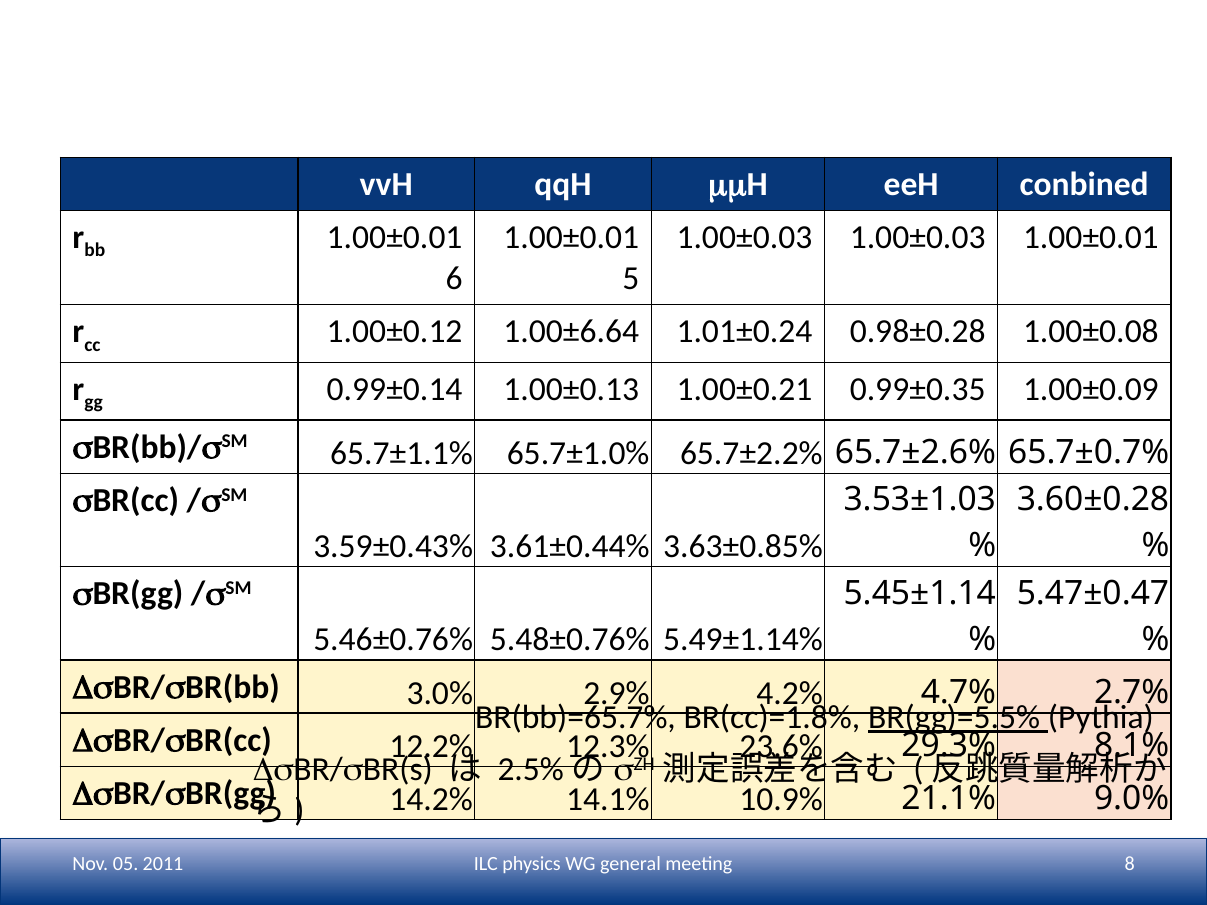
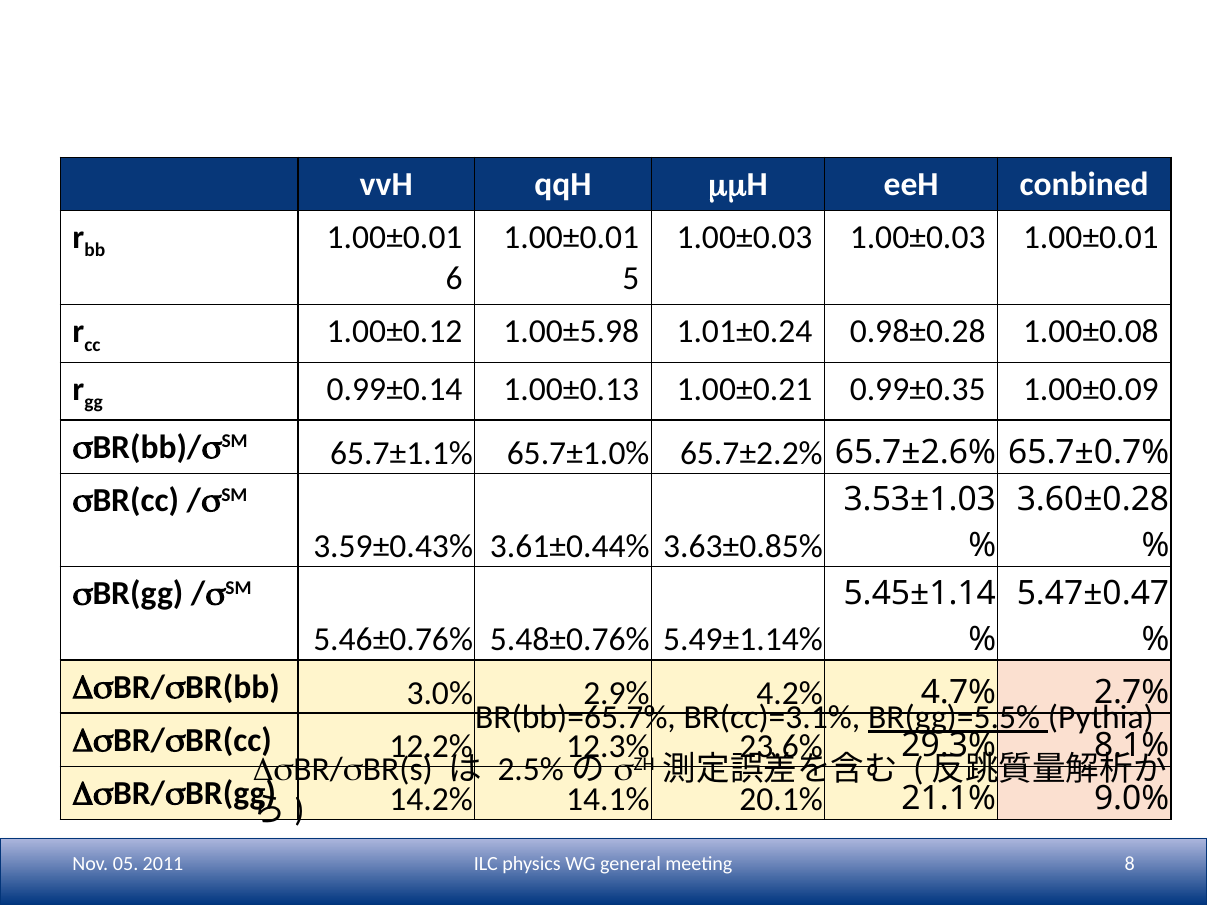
1.00±6.64: 1.00±6.64 -> 1.00±5.98
BR(cc)=1.8%: BR(cc)=1.8% -> BR(cc)=3.1%
10.9%: 10.9% -> 20.1%
